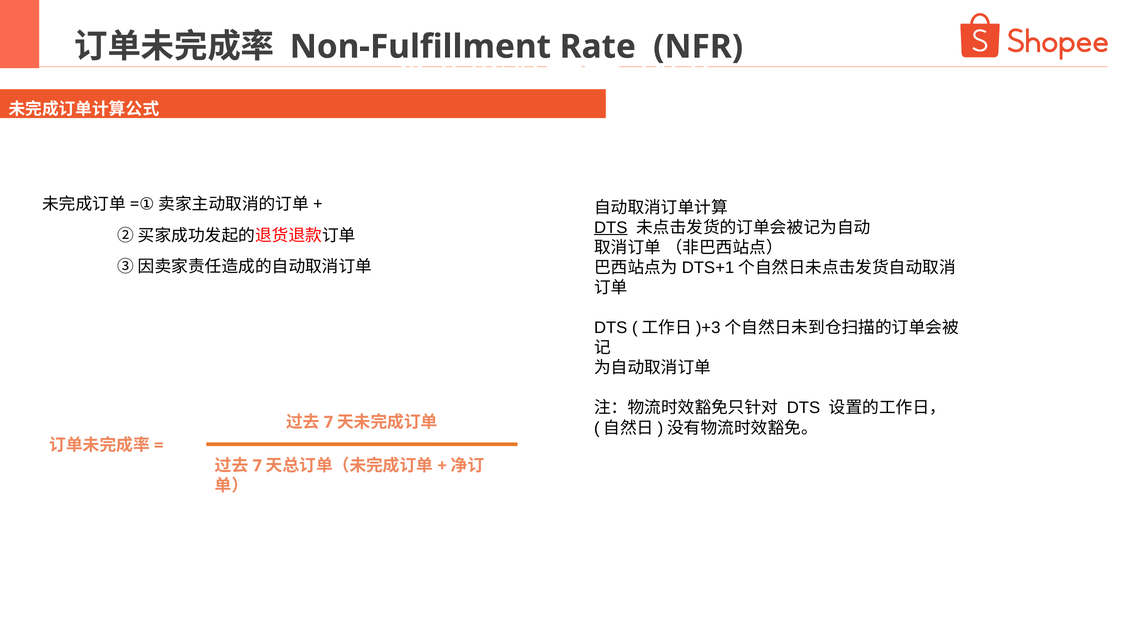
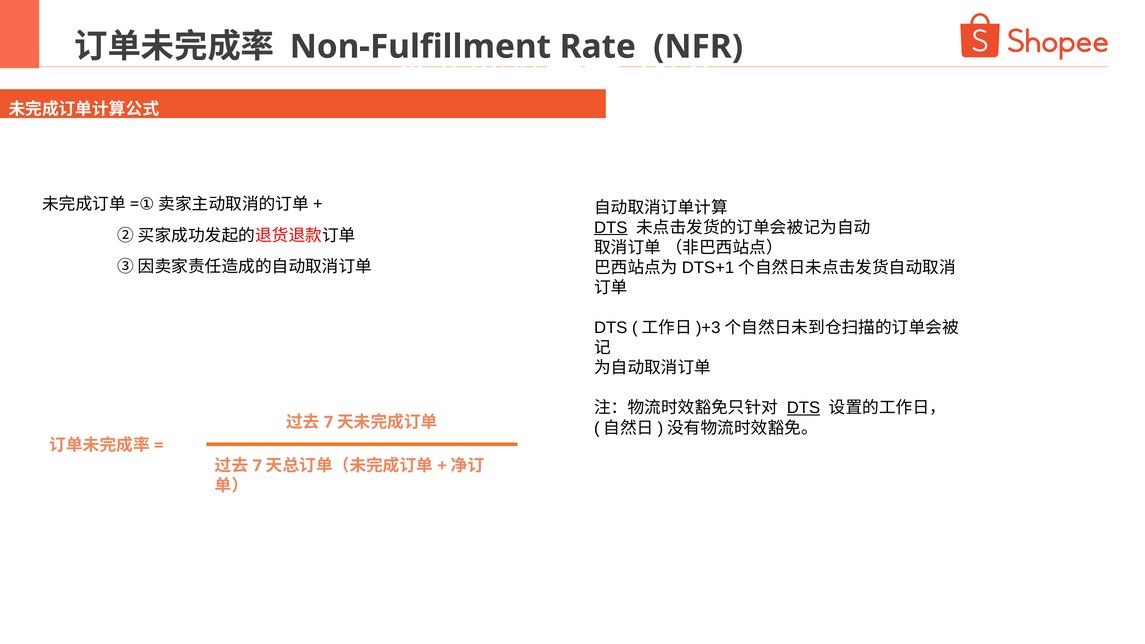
DTS at (803, 408) underline: none -> present
